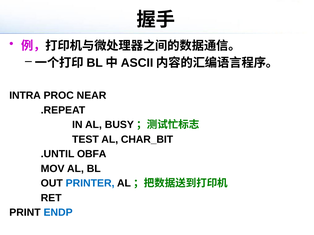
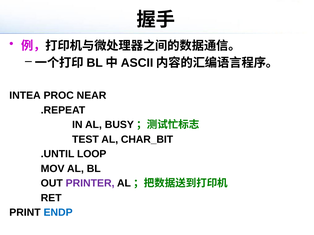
INTRA: INTRA -> INTEA
OBFA: OBFA -> LOOP
PRINTER colour: blue -> purple
